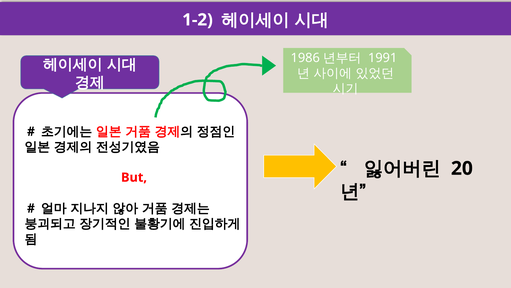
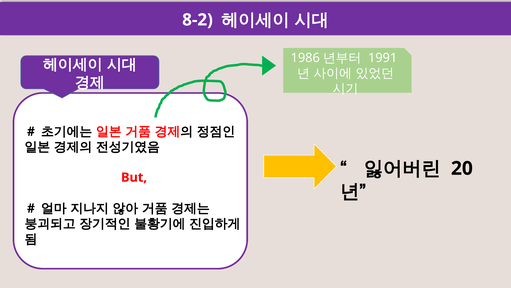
1-2: 1-2 -> 8-2
